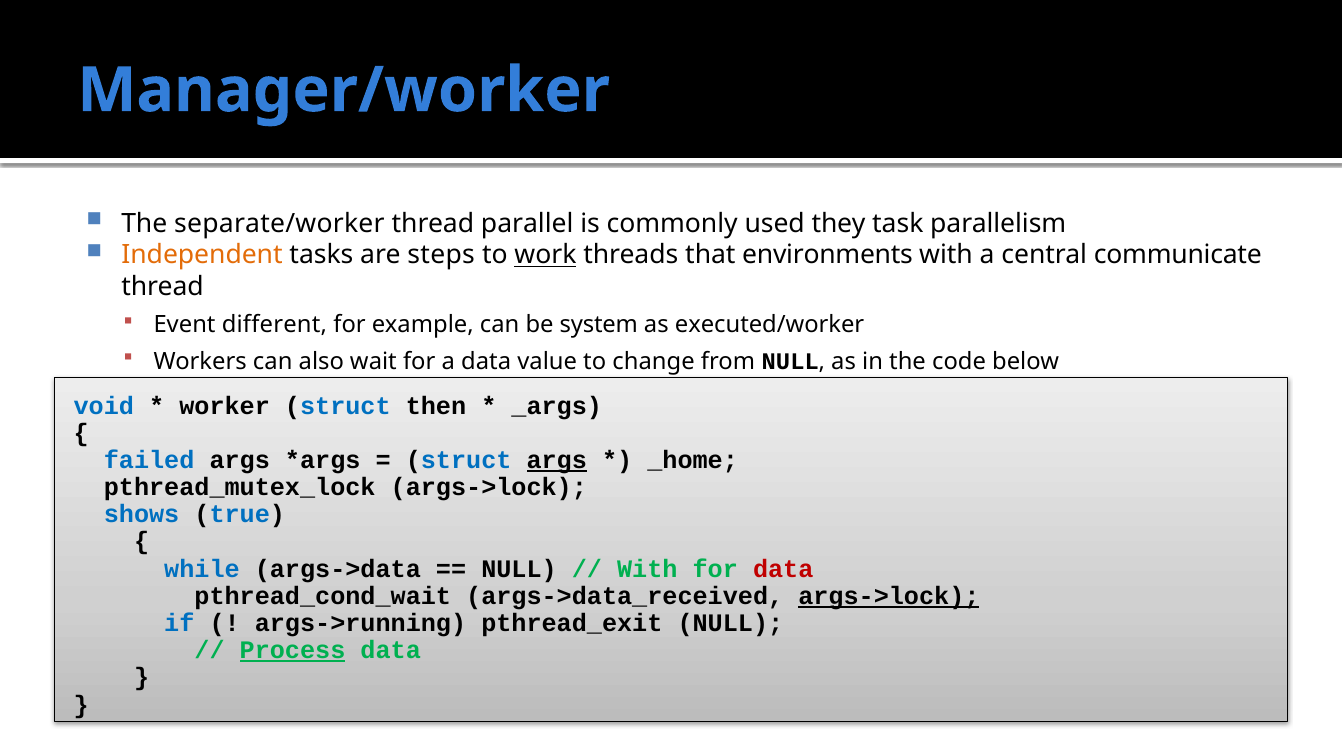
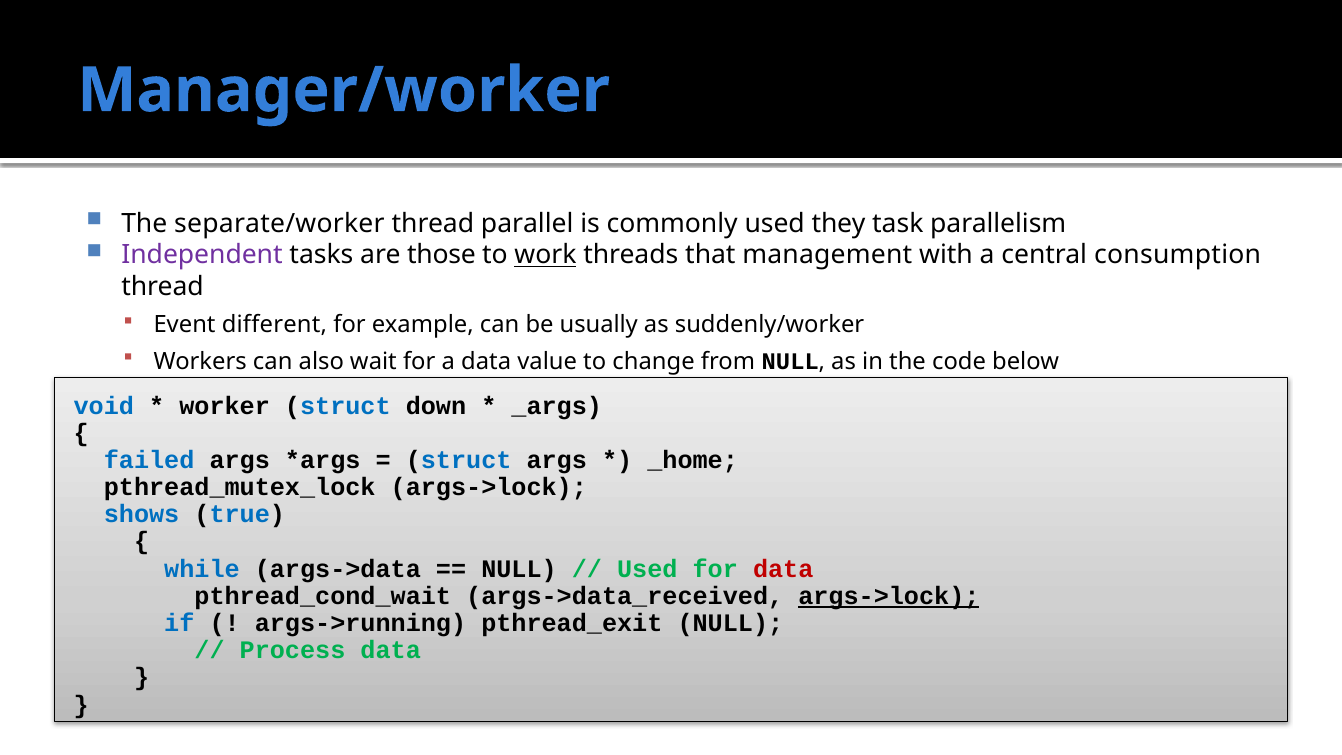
Independent colour: orange -> purple
steps: steps -> those
environments: environments -> management
communicate: communicate -> consumption
system: system -> usually
executed/worker: executed/worker -> suddenly/worker
then: then -> down
args at (557, 460) underline: present -> none
With at (647, 569): With -> Used
Process underline: present -> none
